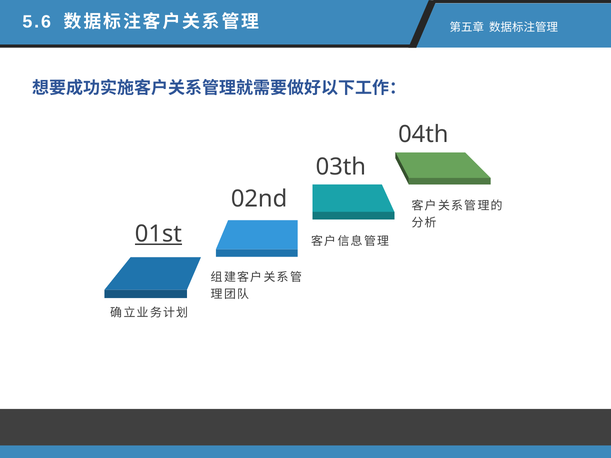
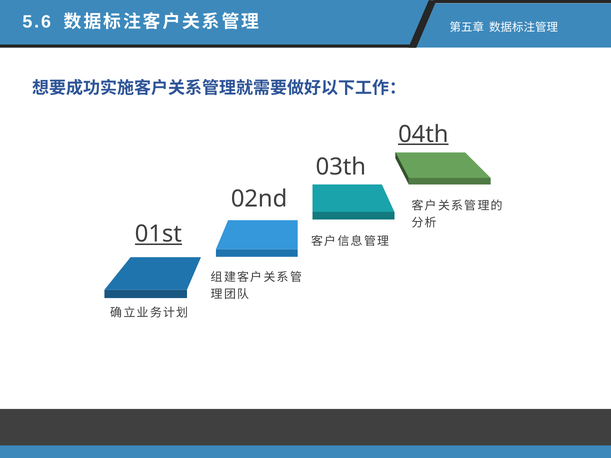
04th underline: none -> present
